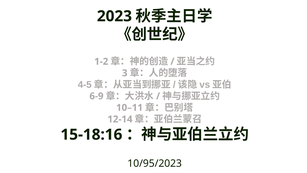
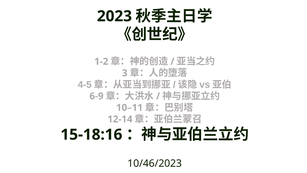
10/95/2023: 10/95/2023 -> 10/46/2023
